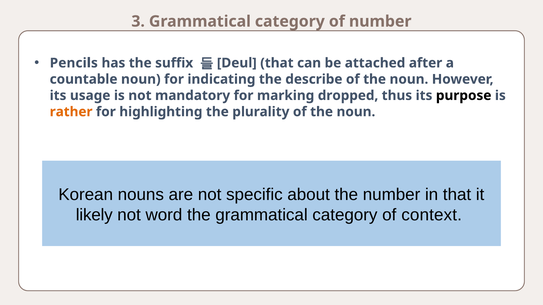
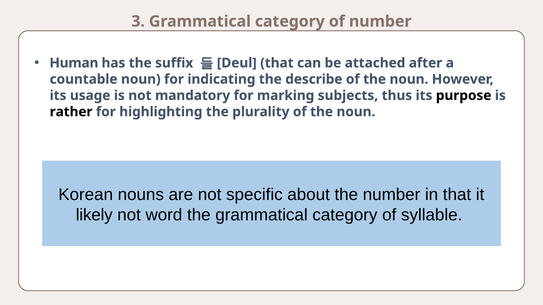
Pencils: Pencils -> Human
dropped: dropped -> subjects
rather colour: orange -> black
context: context -> syllable
